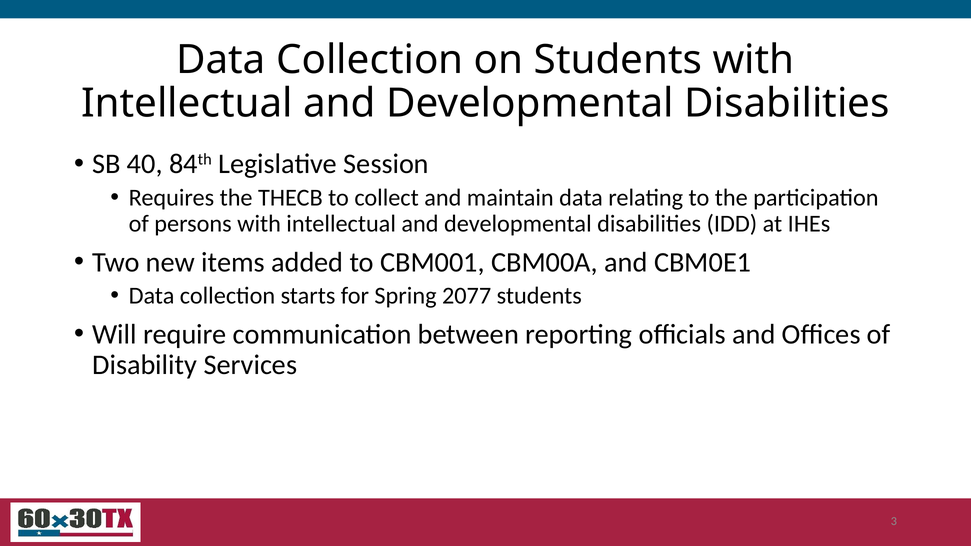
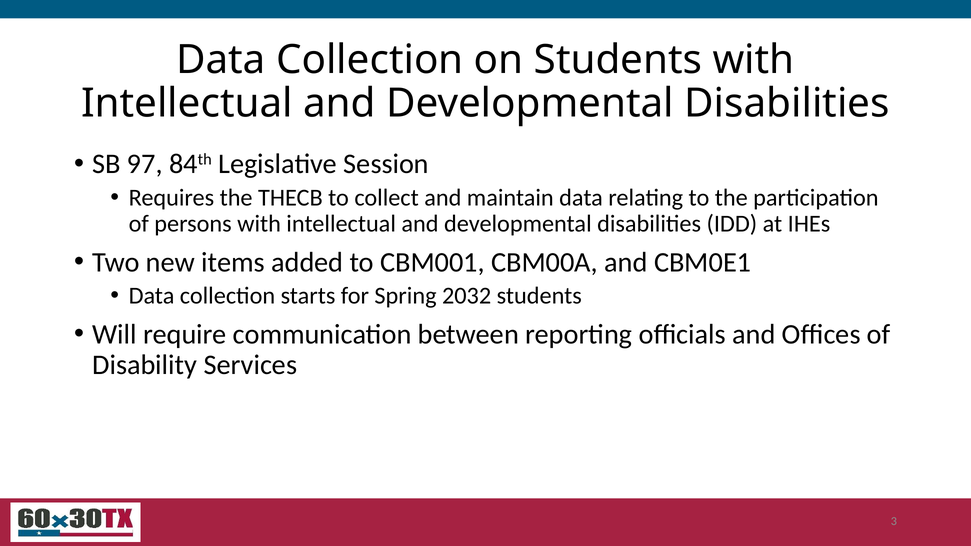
40: 40 -> 97
2077: 2077 -> 2032
